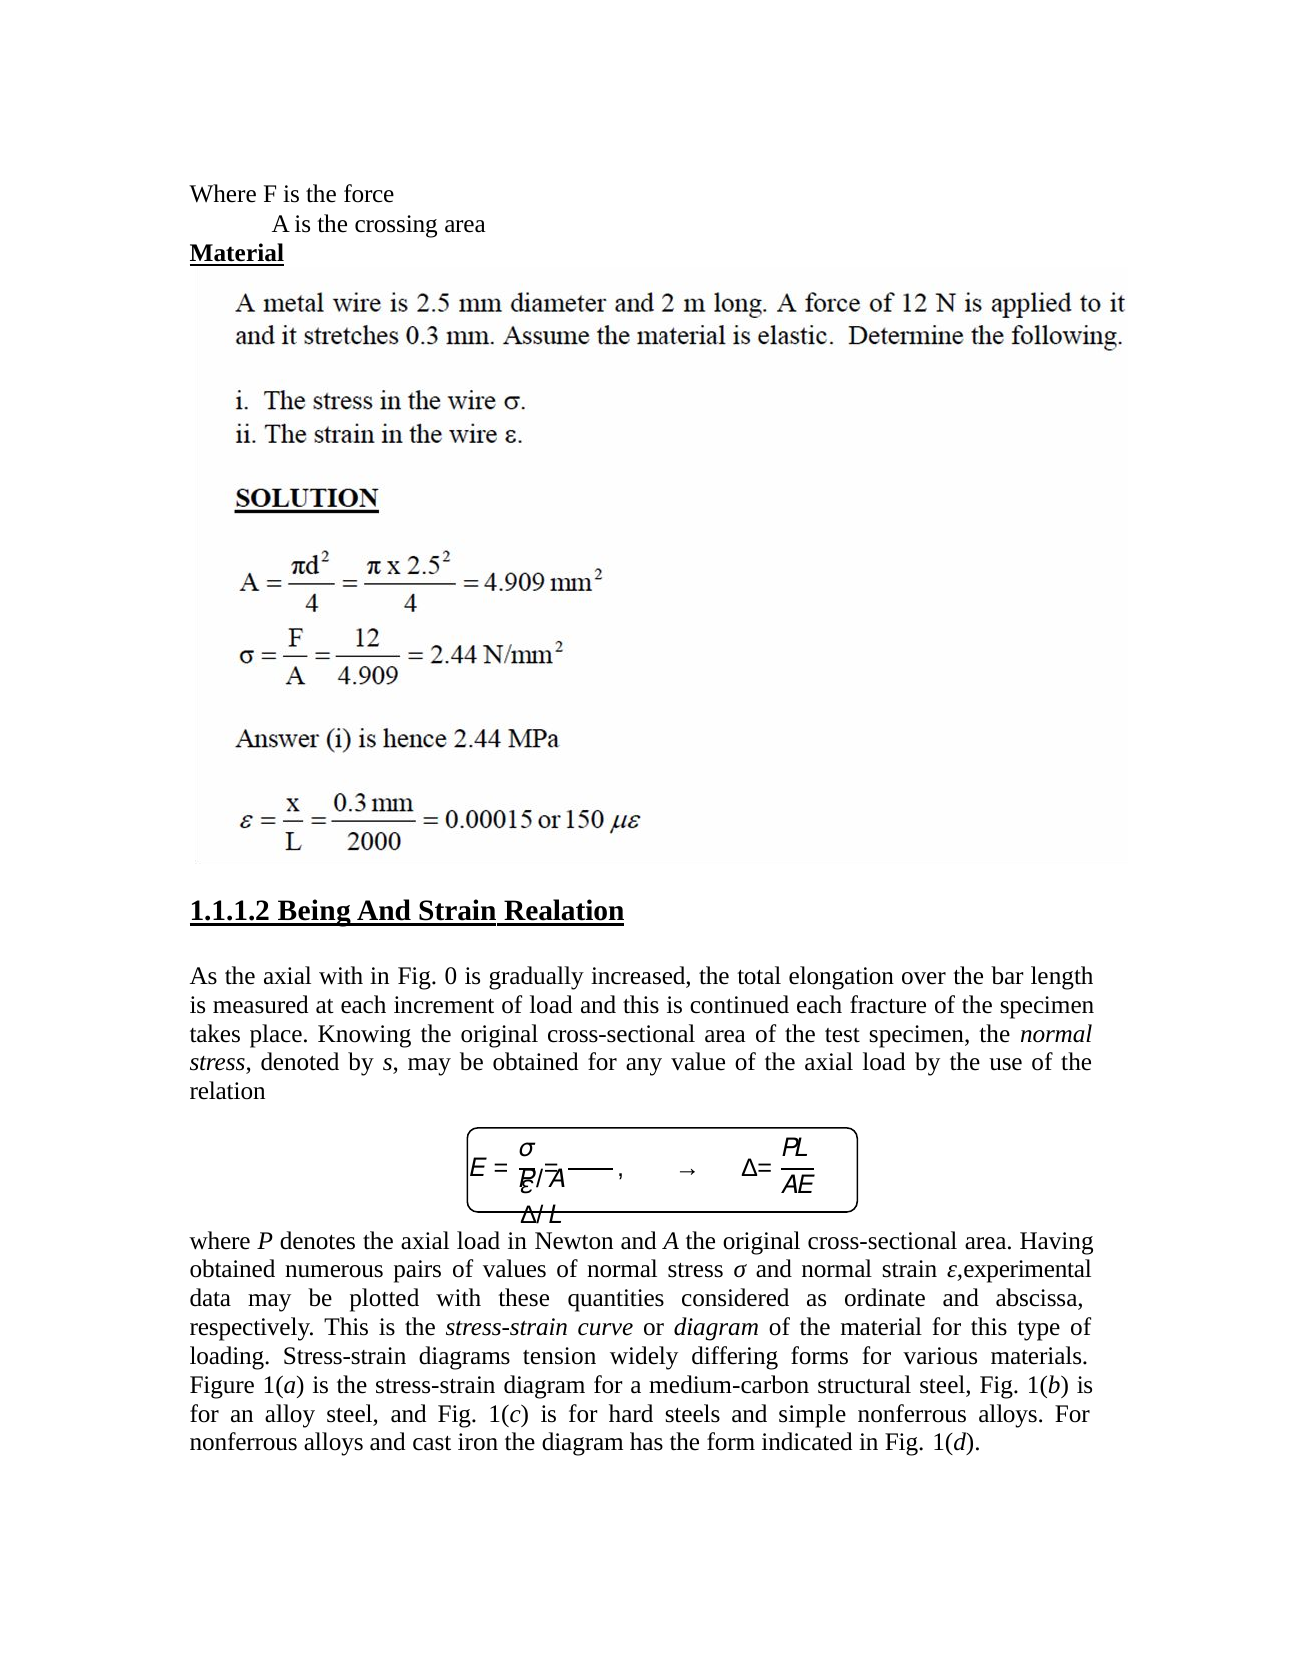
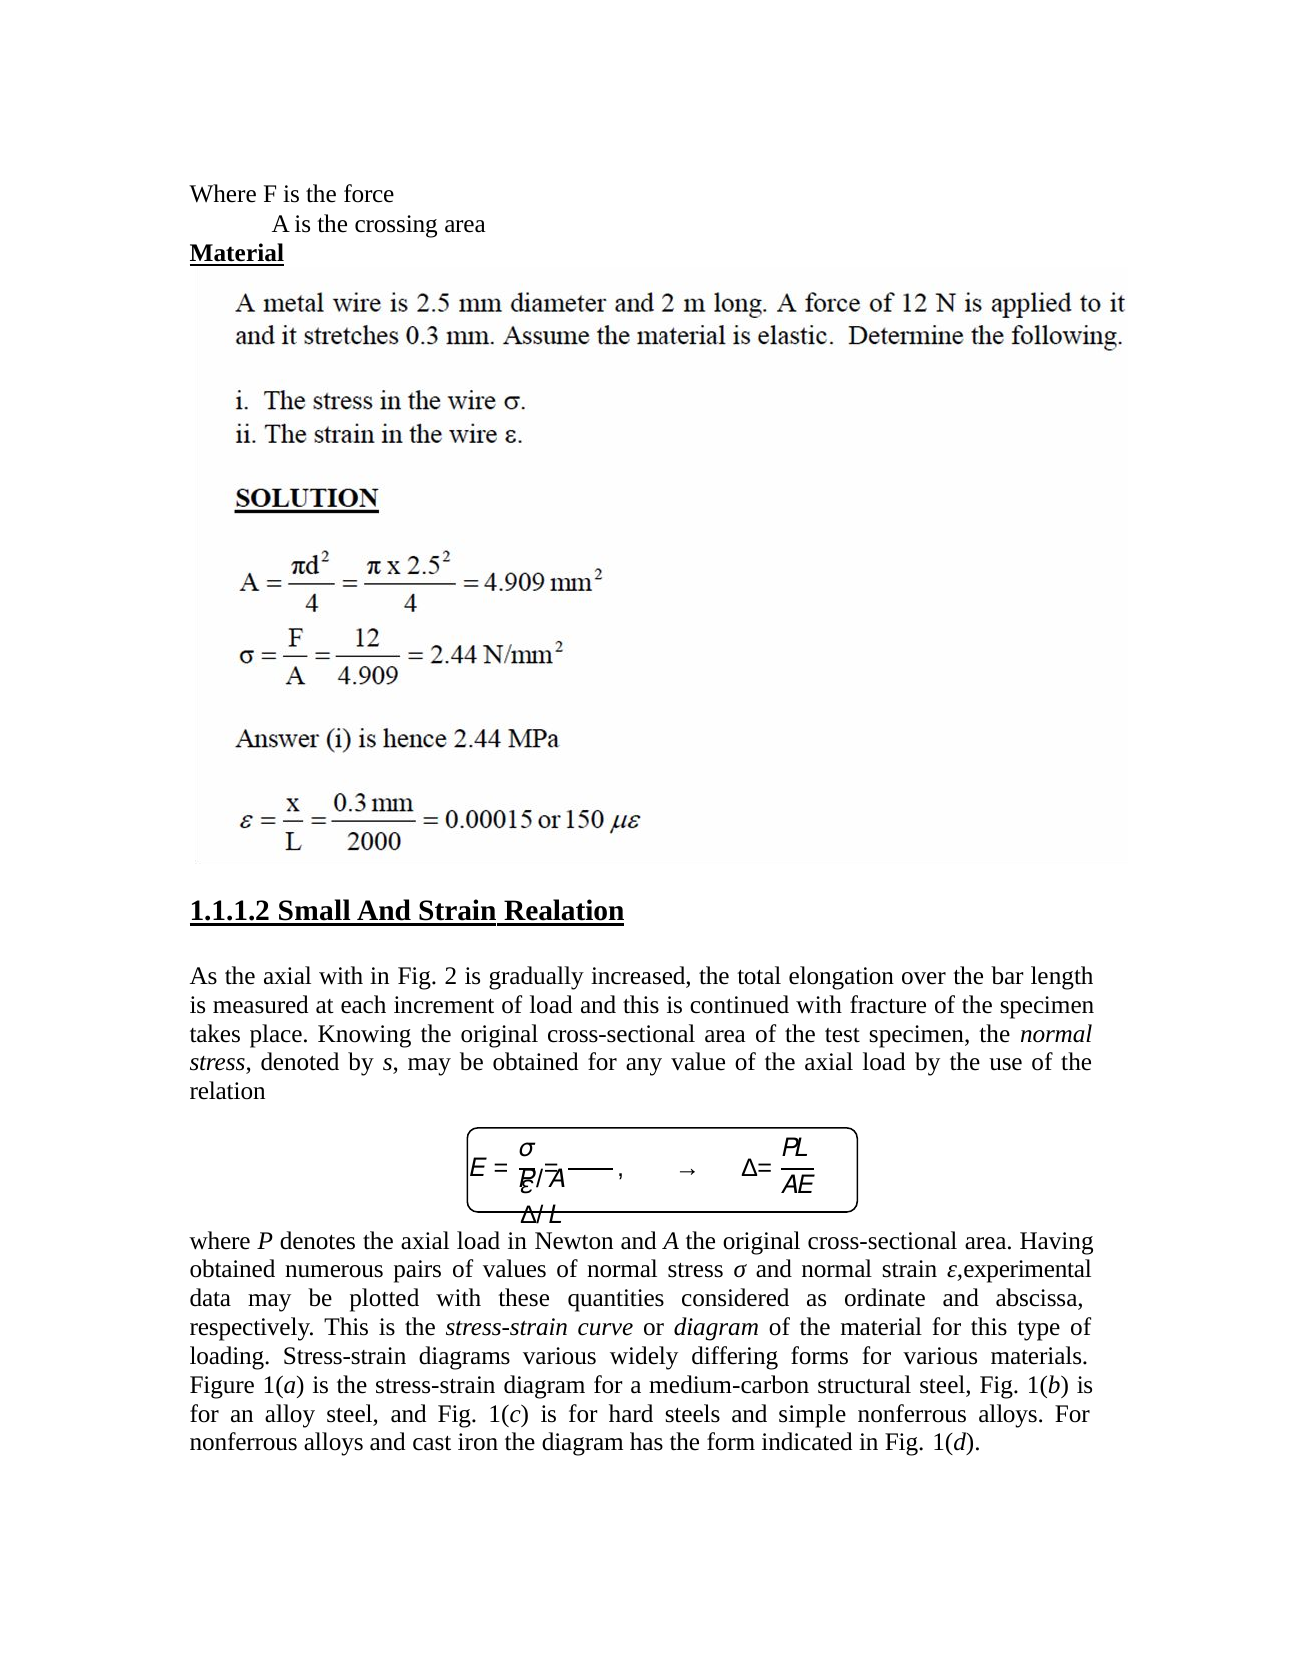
Being: Being -> Small
0: 0 -> 2
continued each: each -> with
diagrams tension: tension -> various
